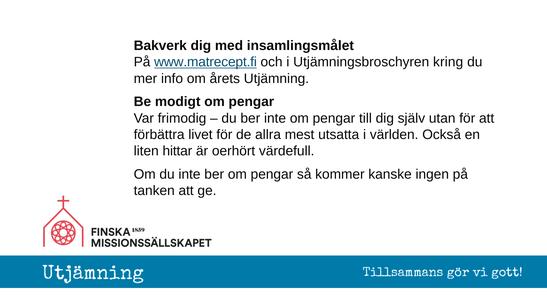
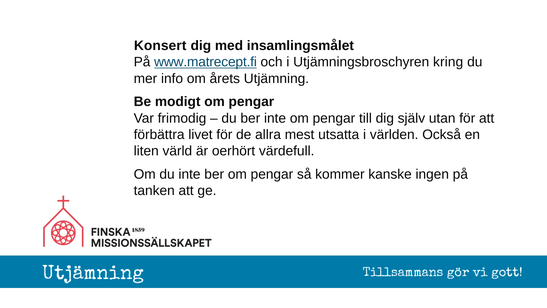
Bakverk: Bakverk -> Konsert
hittar: hittar -> värld
